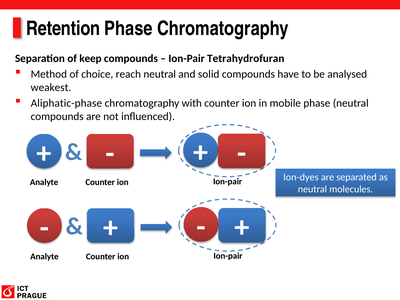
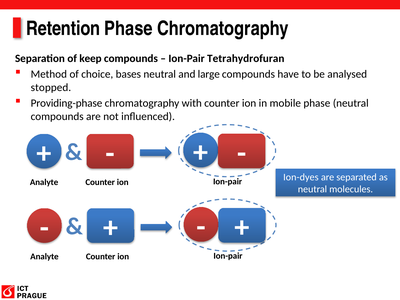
reach: reach -> bases
solid: solid -> large
weakest: weakest -> stopped
Aliphatic-phase: Aliphatic-phase -> Providing-phase
